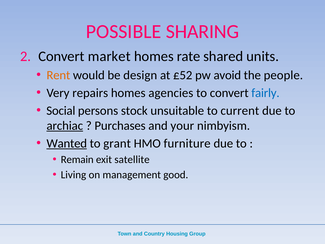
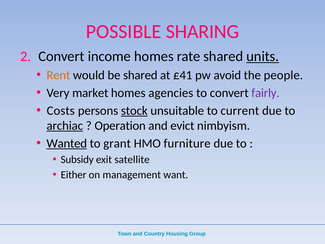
market: market -> income
units underline: none -> present
be design: design -> shared
£52: £52 -> £41
repairs: repairs -> market
fairly colour: blue -> purple
Social: Social -> Costs
stock underline: none -> present
Purchases: Purchases -> Operation
your: your -> evict
Remain: Remain -> Subsidy
Living: Living -> Either
good: good -> want
